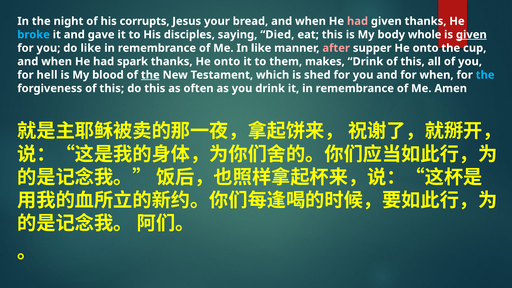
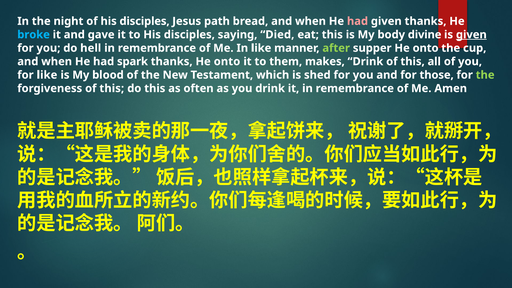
of his corrupts: corrupts -> disciples
your: your -> path
whole: whole -> divine
do like: like -> hell
after colour: pink -> light green
for hell: hell -> like
the at (150, 75) underline: present -> none
for when: when -> those
the at (485, 75) colour: light blue -> light green
